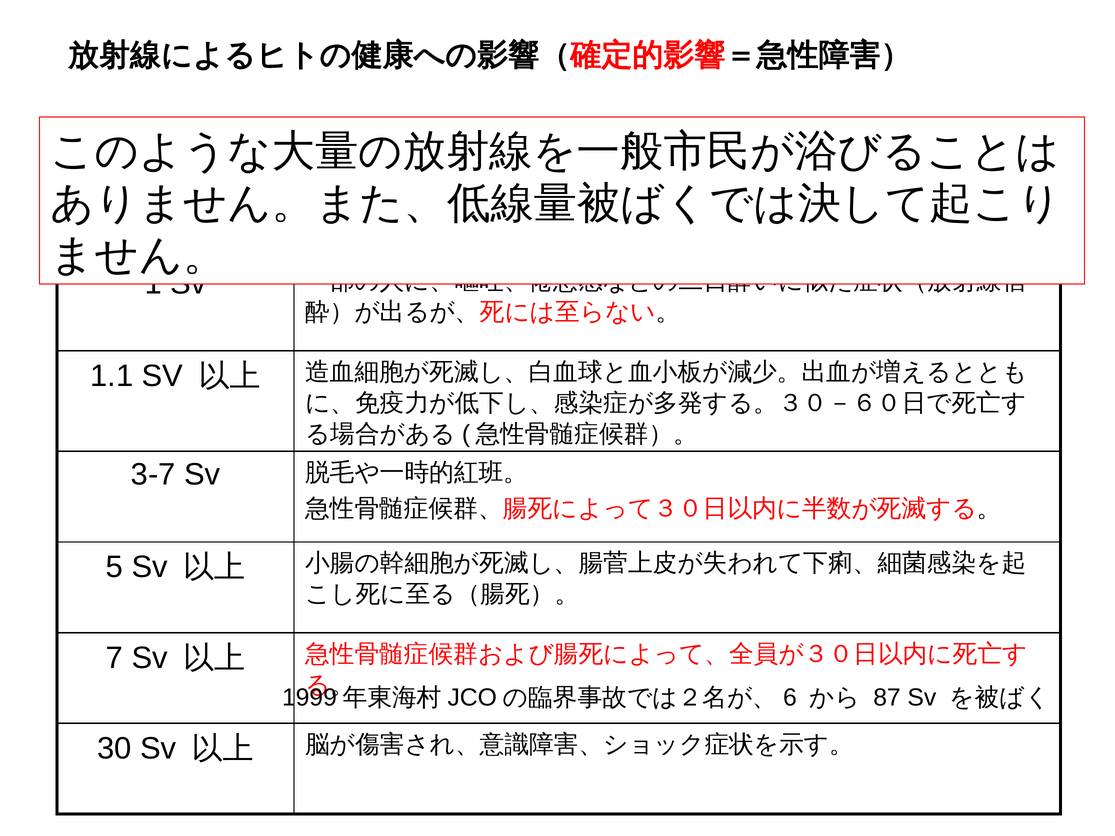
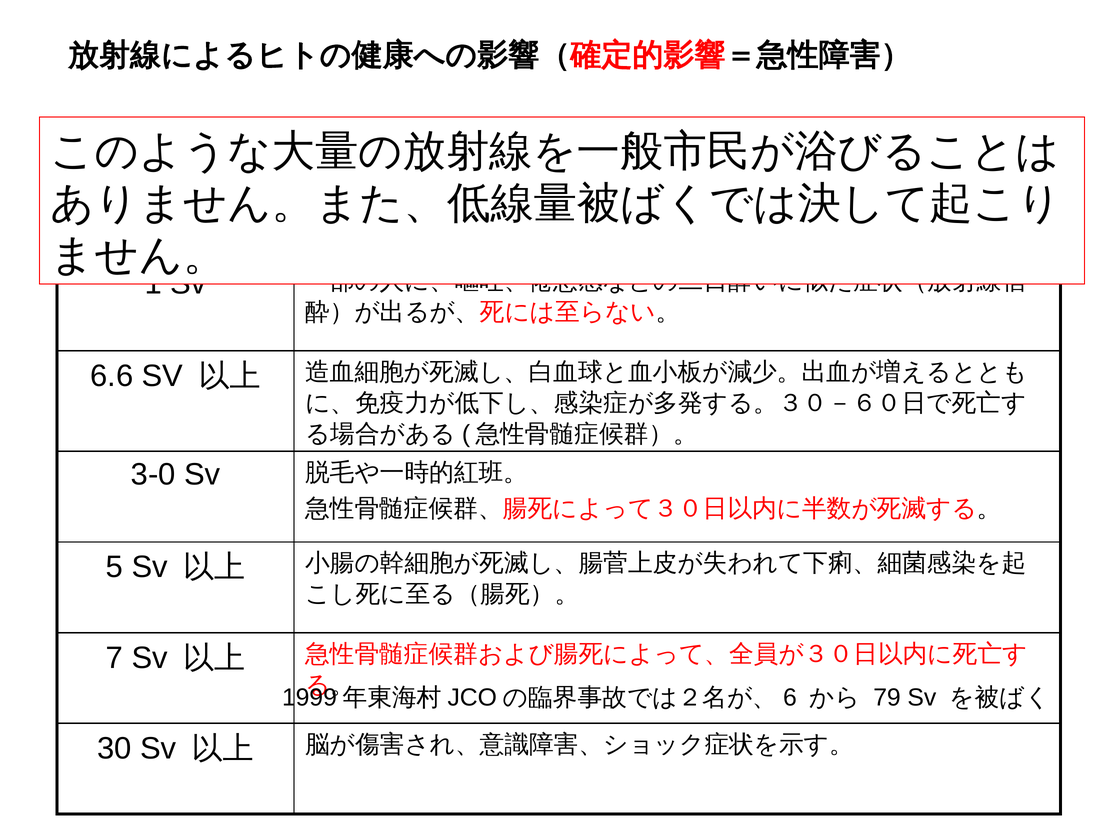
1.1: 1.1 -> 6.6
3-7: 3-7 -> 3-0
87: 87 -> 79
